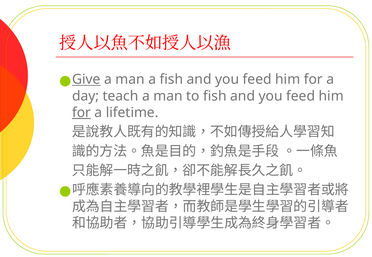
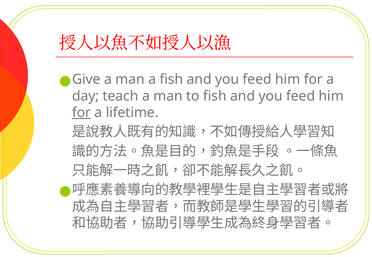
Give underline: present -> none
